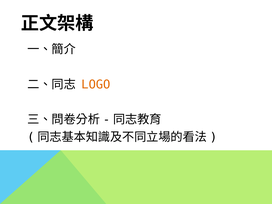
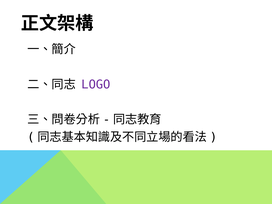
LOGO colour: orange -> purple
